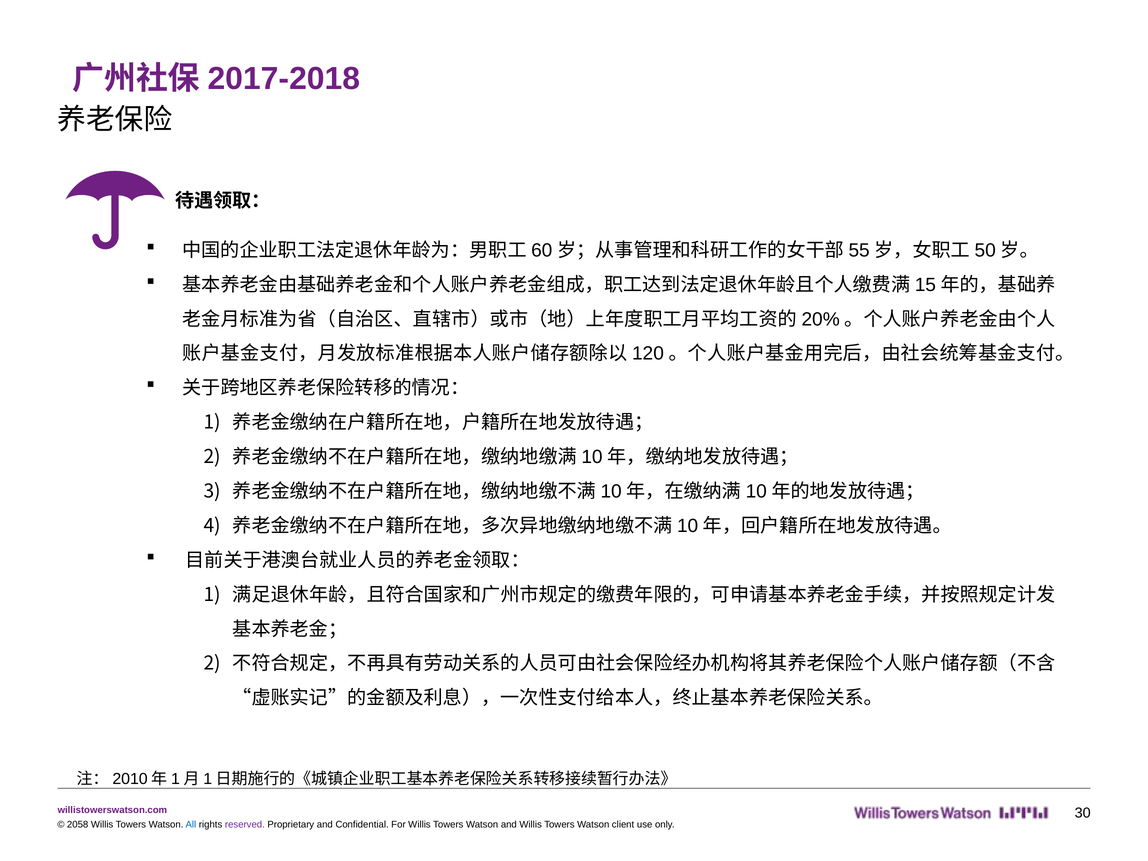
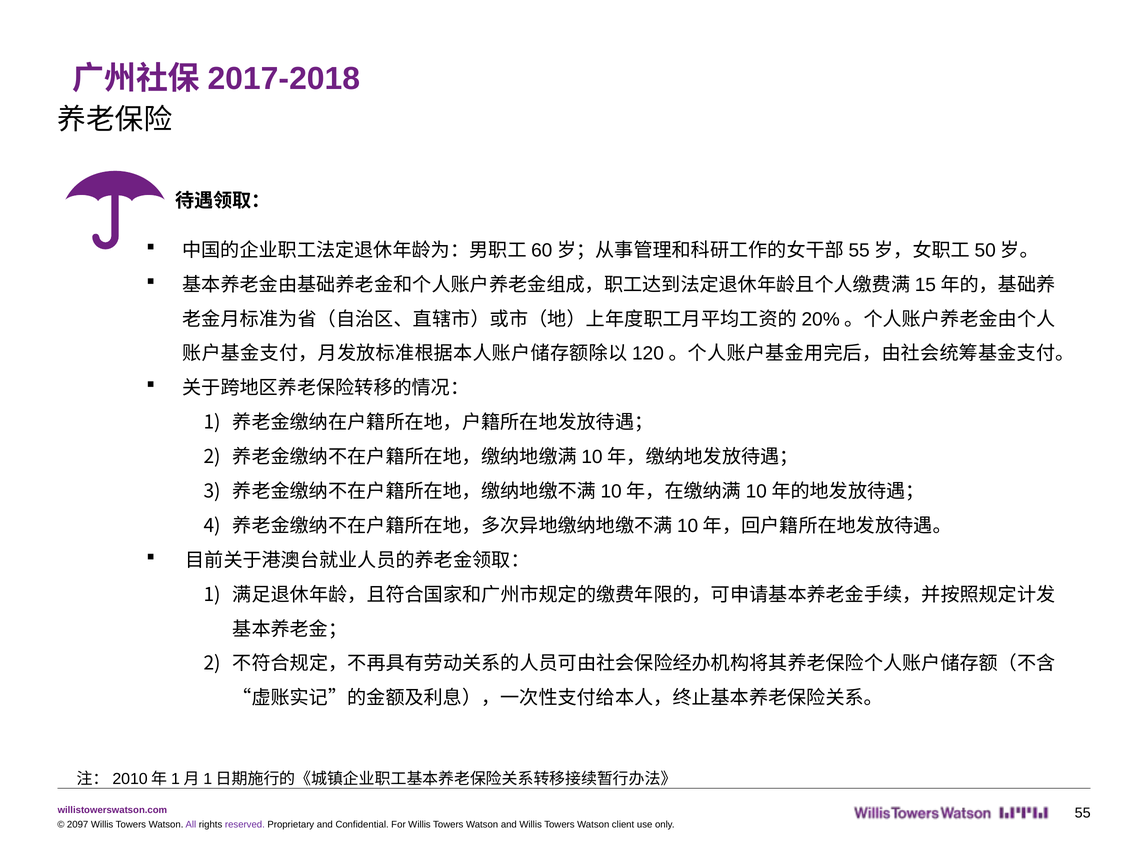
30: 30 -> 55
2058: 2058 -> 2097
All colour: blue -> purple
